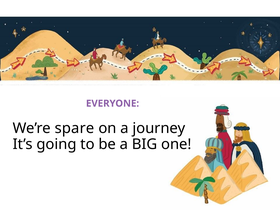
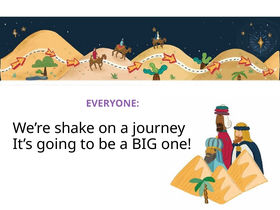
spare: spare -> shake
